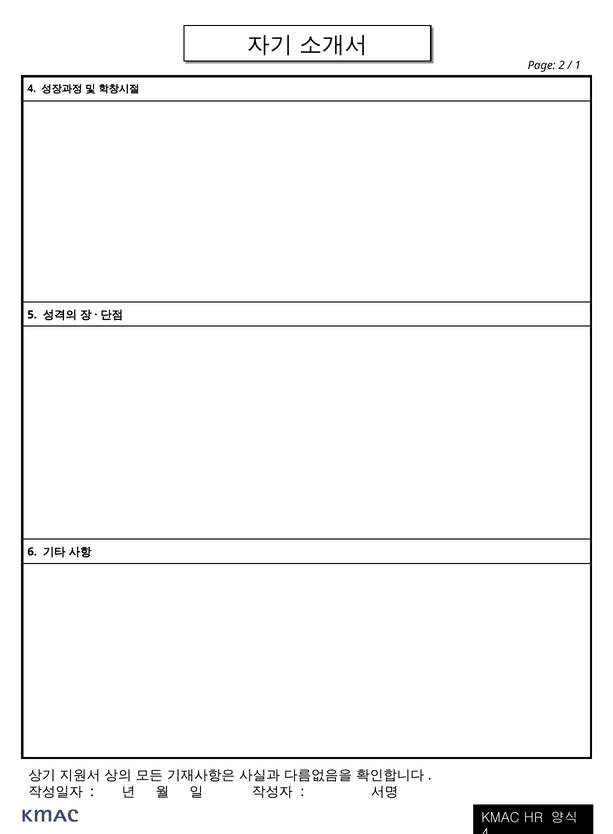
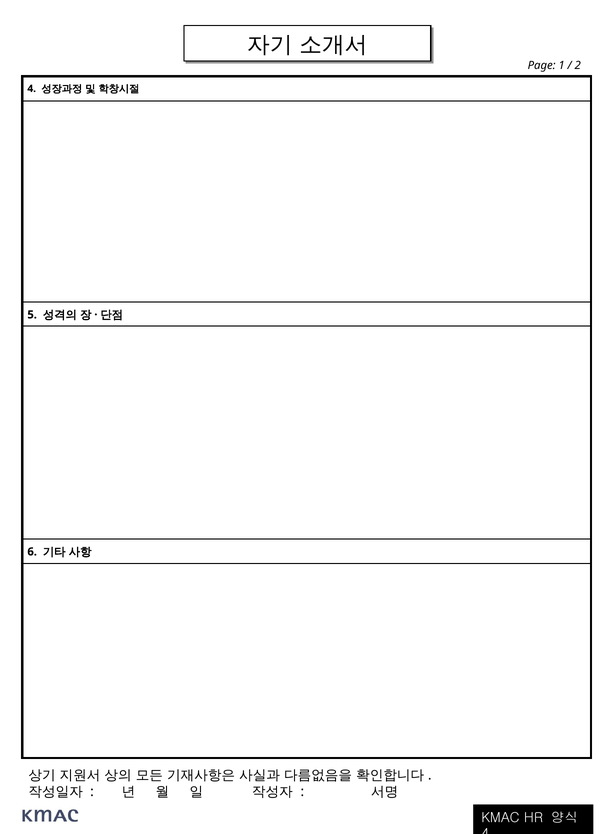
2: 2 -> 1
1: 1 -> 2
